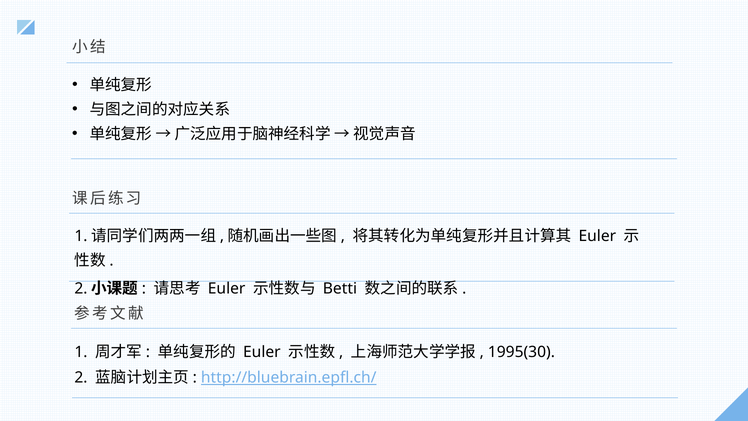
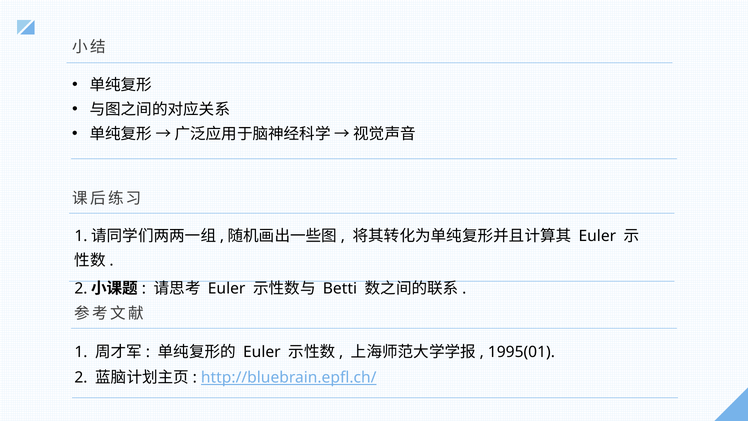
1995(30: 1995(30 -> 1995(01
